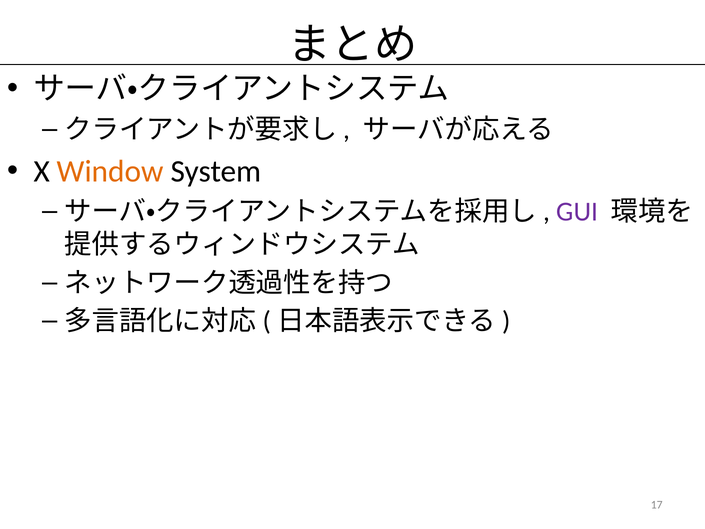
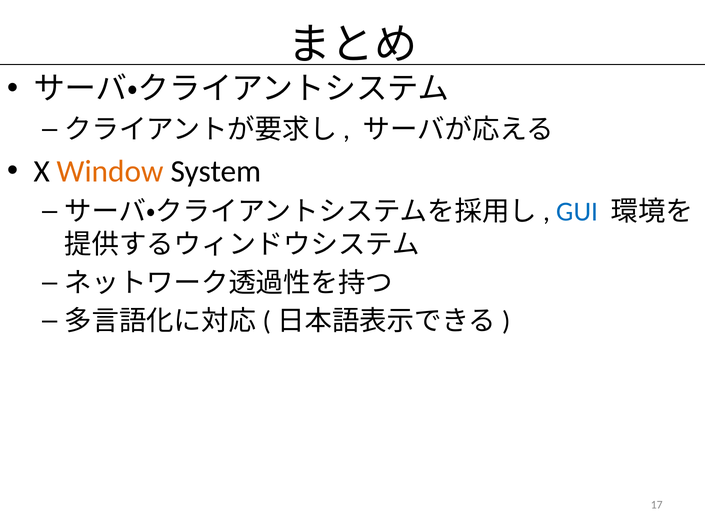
GUI colour: purple -> blue
